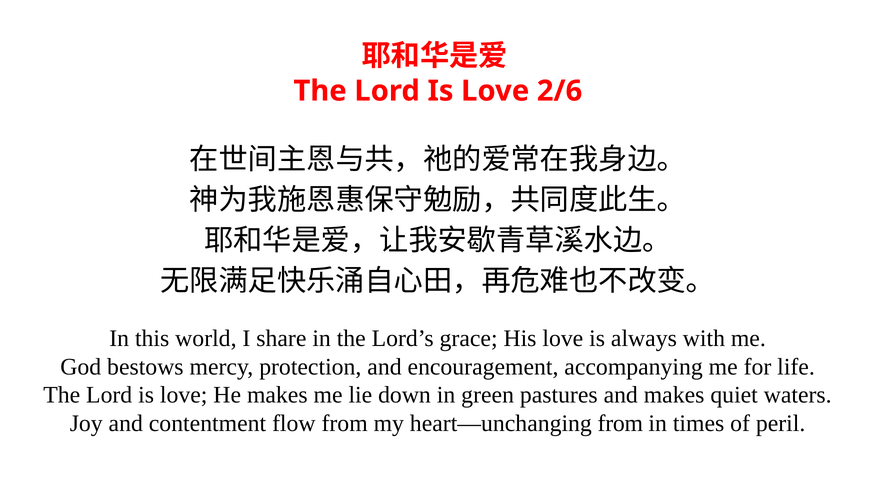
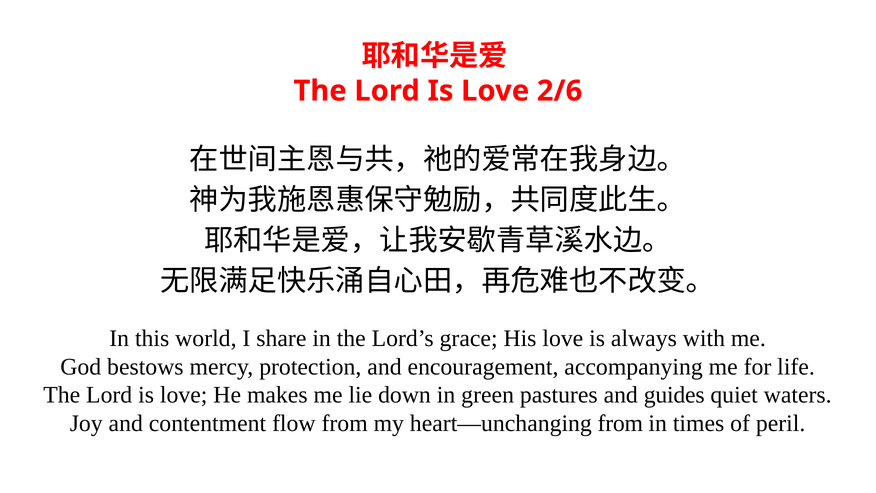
and makes: makes -> guides
